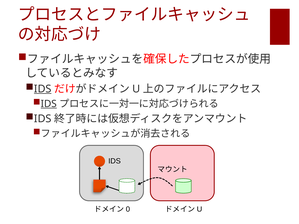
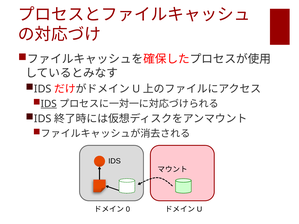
IDS at (43, 89) underline: present -> none
